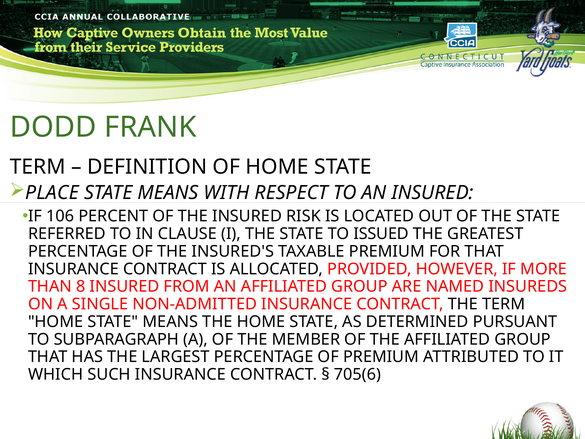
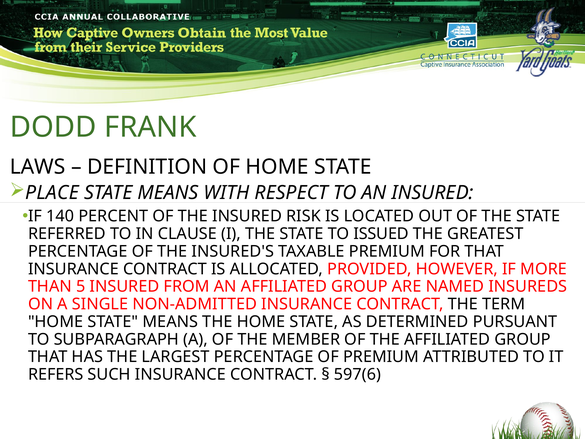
TERM at (38, 167): TERM -> LAWS
106: 106 -> 140
8: 8 -> 5
WHICH: WHICH -> REFERS
705(6: 705(6 -> 597(6
